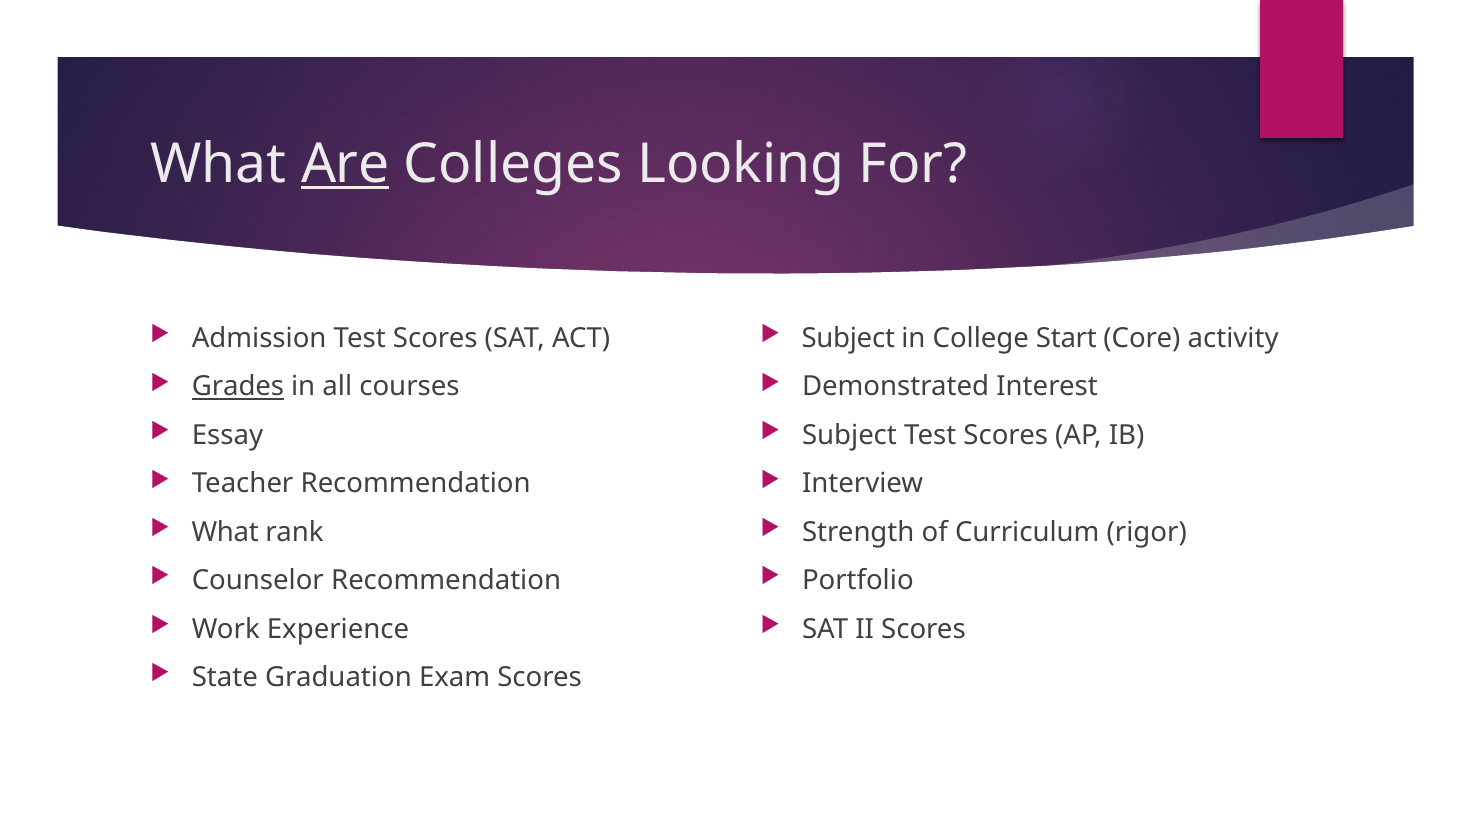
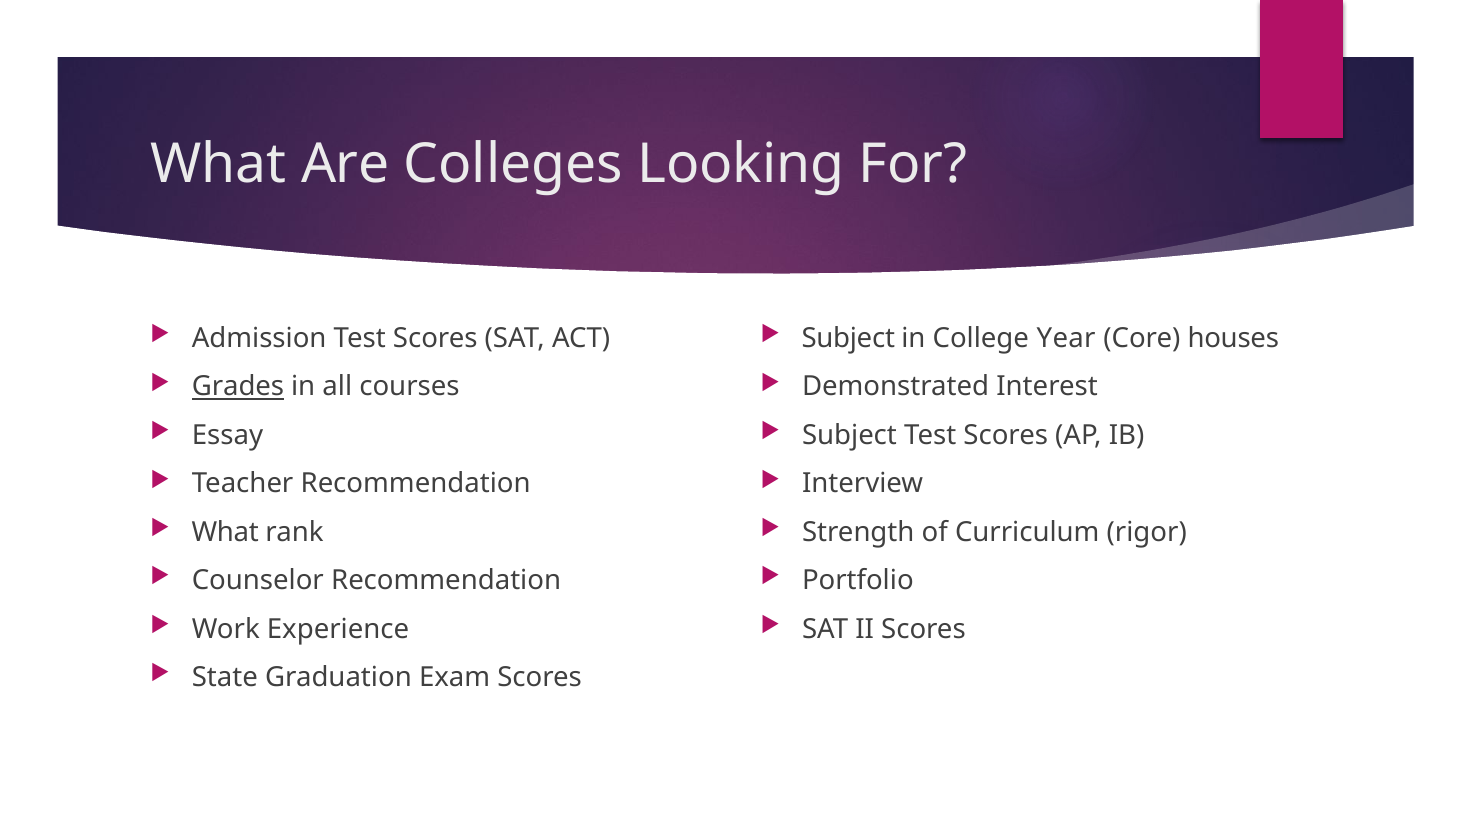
Are underline: present -> none
Start: Start -> Year
activity: activity -> houses
